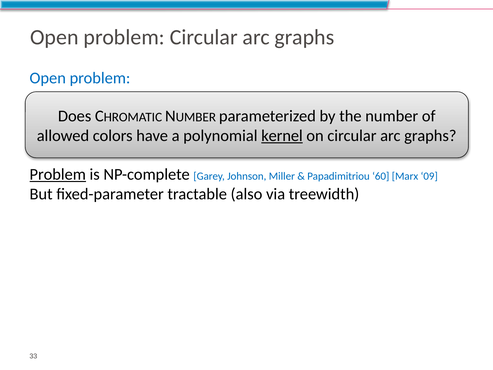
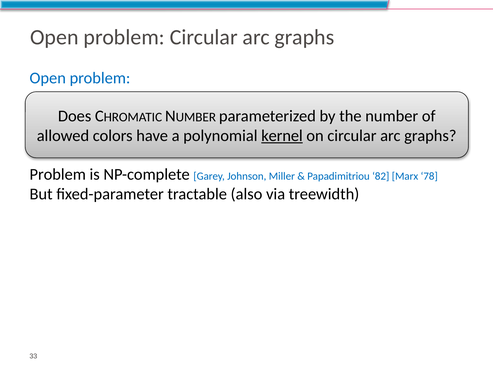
Problem at (58, 174) underline: present -> none
60: 60 -> 82
09: 09 -> 78
